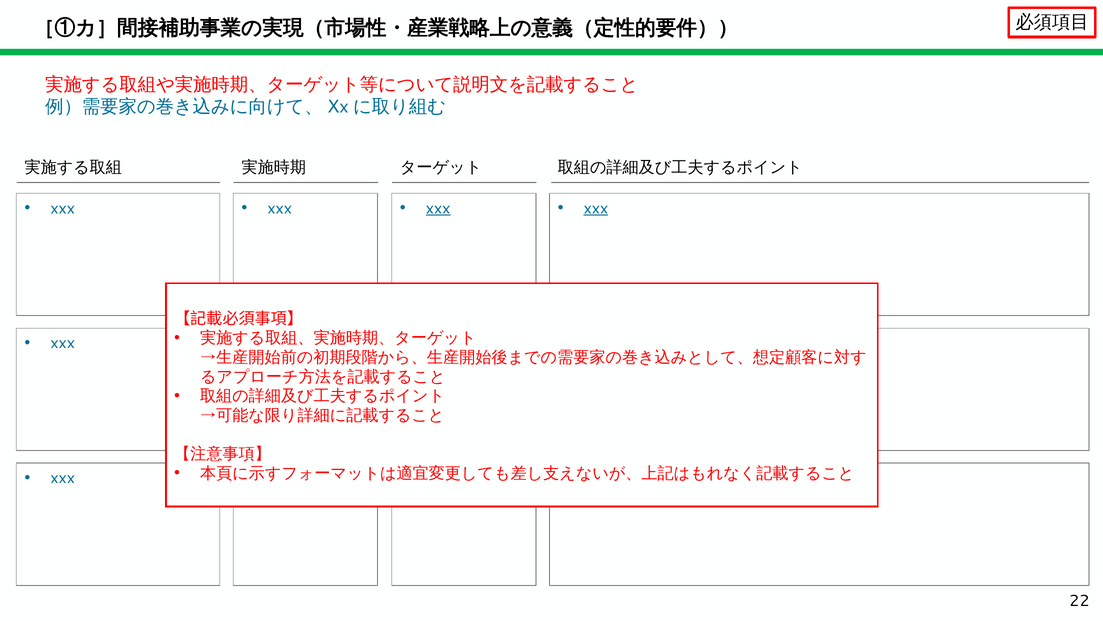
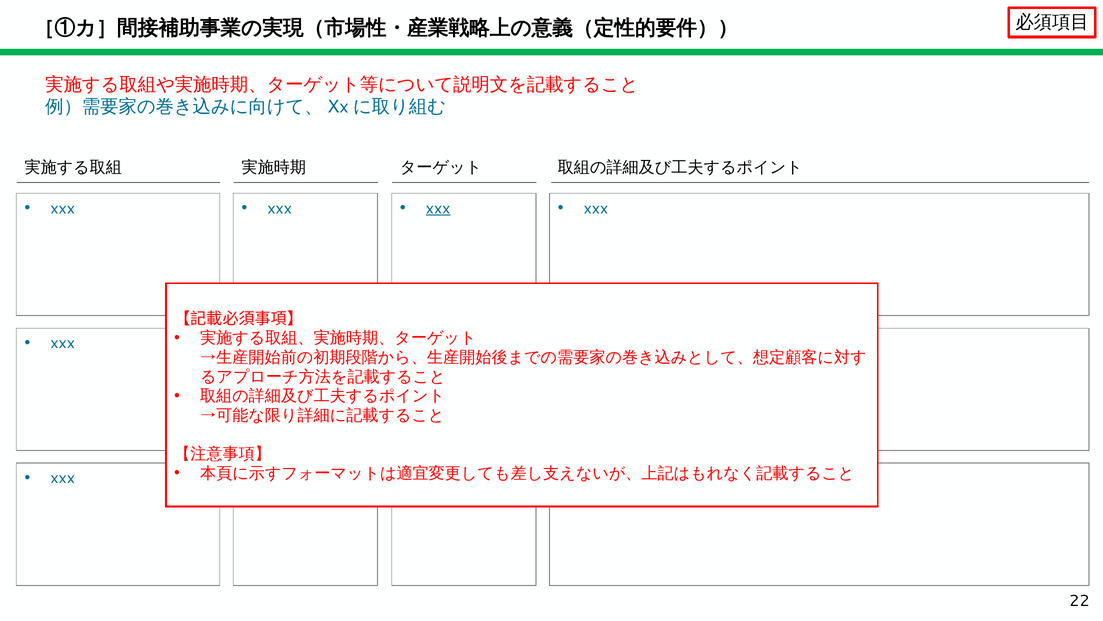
xxx at (596, 208) underline: present -> none
